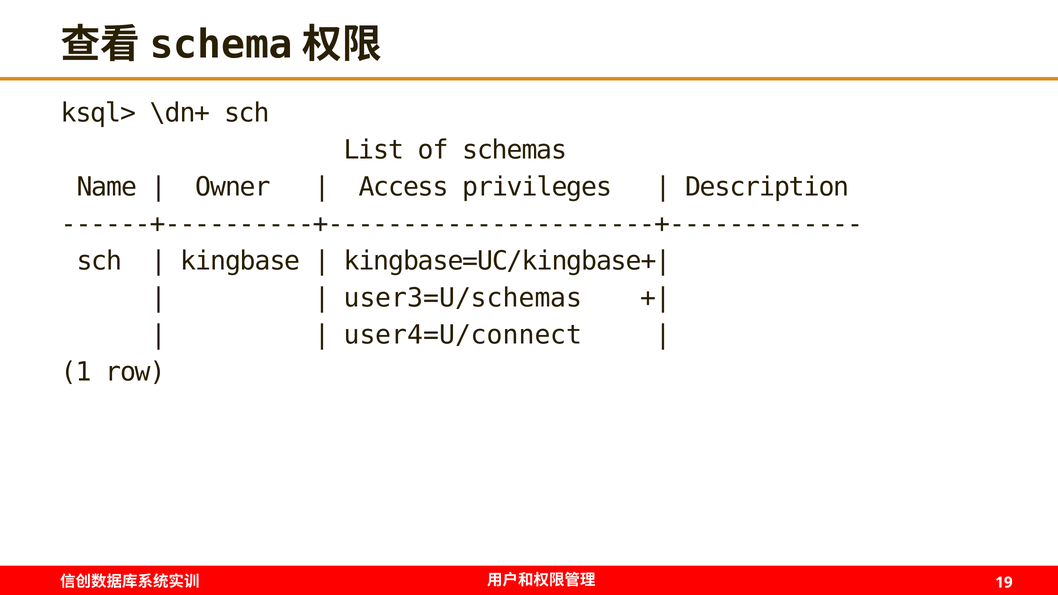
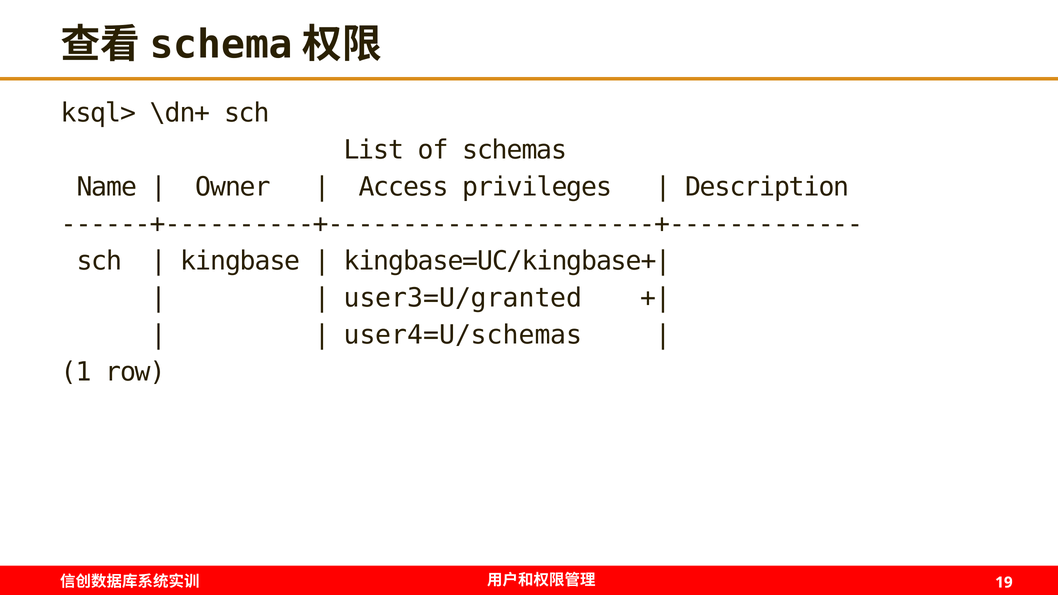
user3=U/schemas: user3=U/schemas -> user3=U/granted
user4=U/connect: user4=U/connect -> user4=U/schemas
